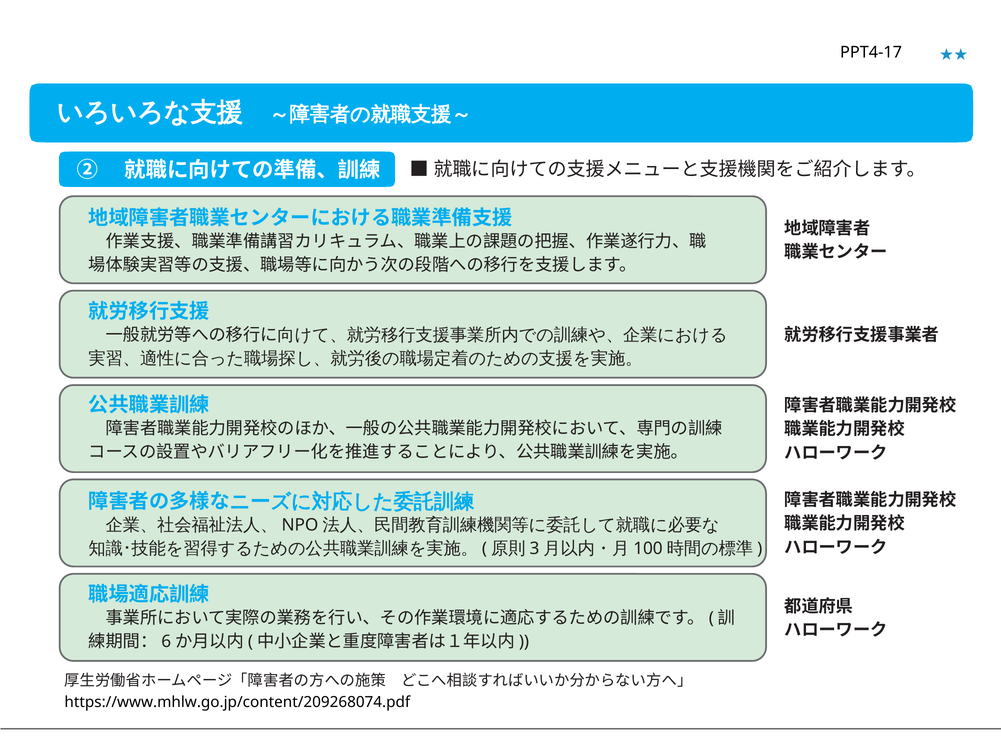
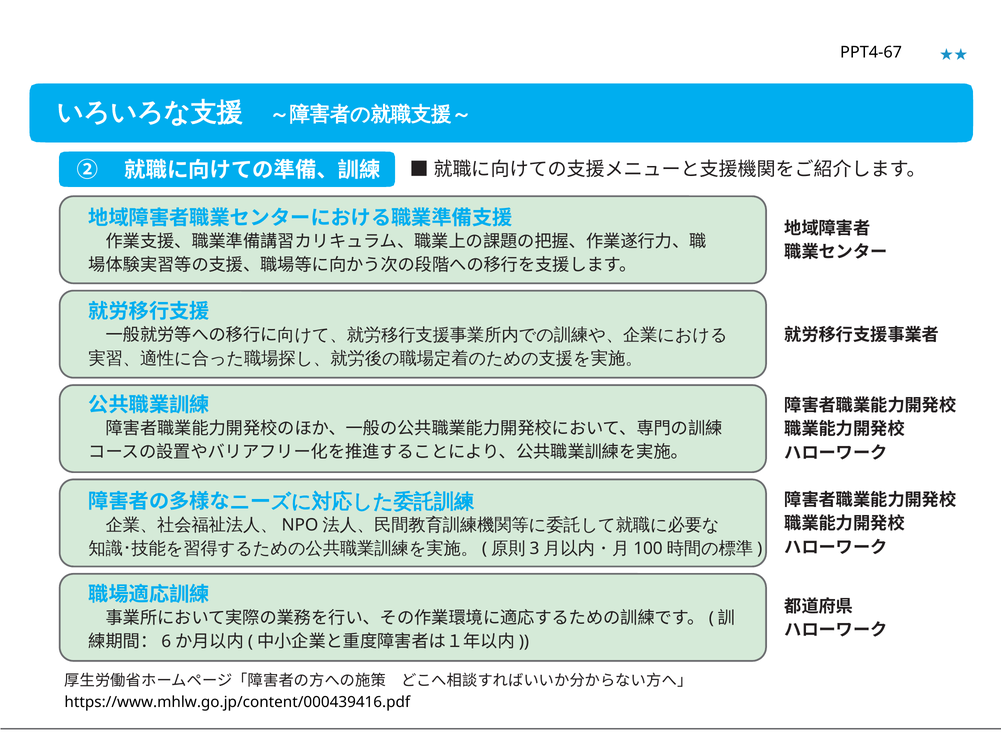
PPT4-17: PPT4-17 -> PPT4-67
https://www.mhlw.go.jp/content/209268074.pdf: https://www.mhlw.go.jp/content/209268074.pdf -> https://www.mhlw.go.jp/content/000439416.pdf
